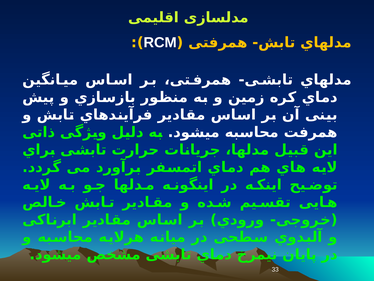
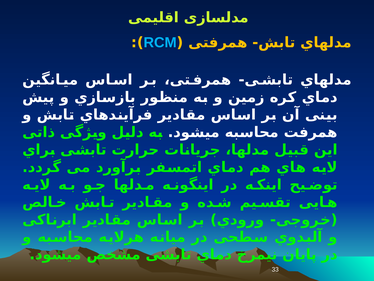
RCM colour: white -> light blue
